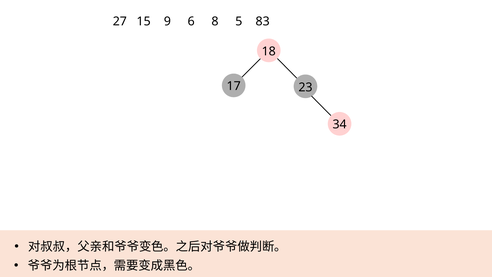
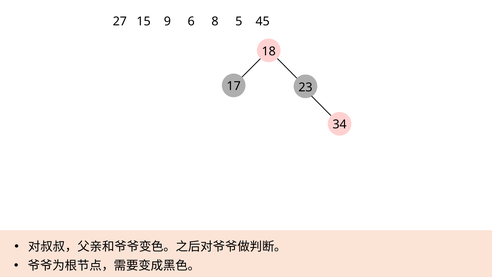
83: 83 -> 45
